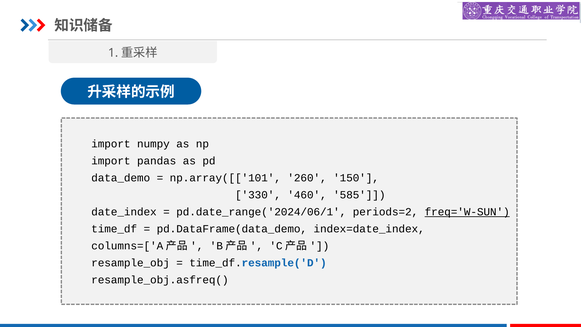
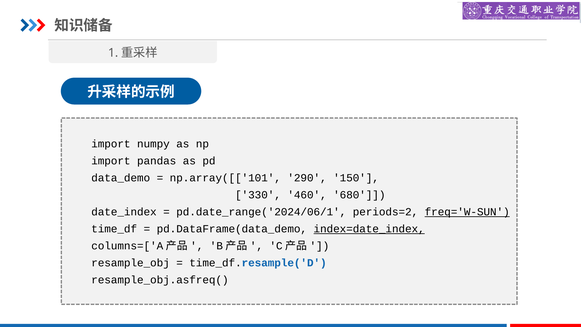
260: 260 -> 290
585: 585 -> 680
index=date_index underline: none -> present
